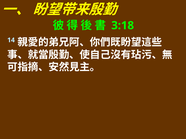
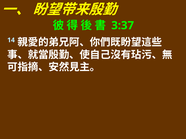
3:18: 3:18 -> 3:37
